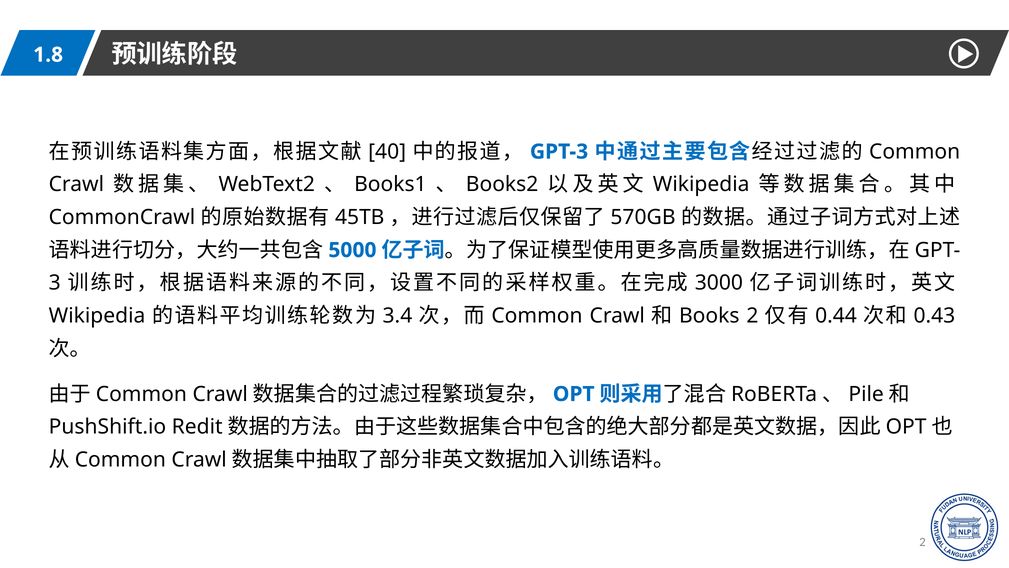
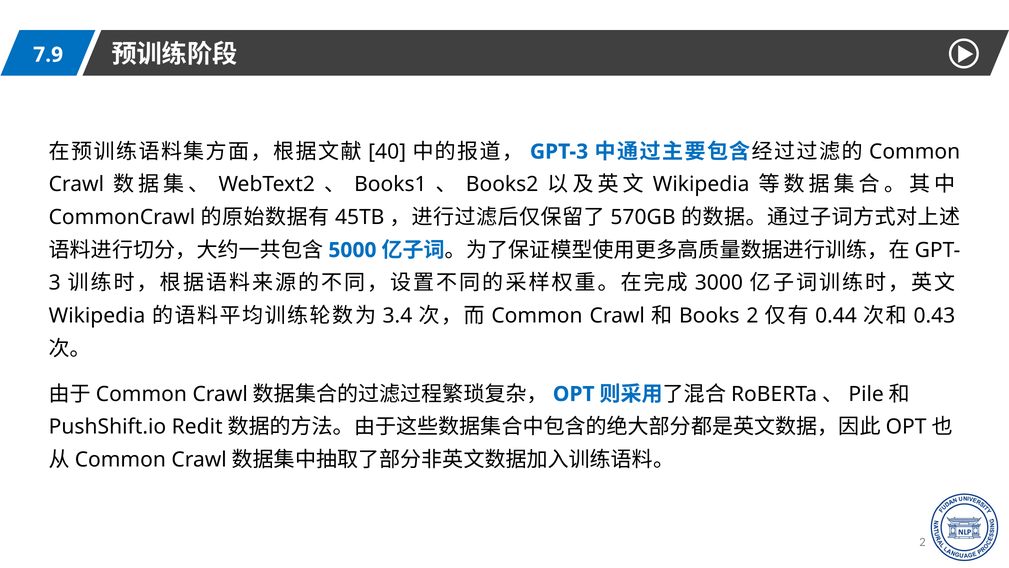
1.8: 1.8 -> 7.9
